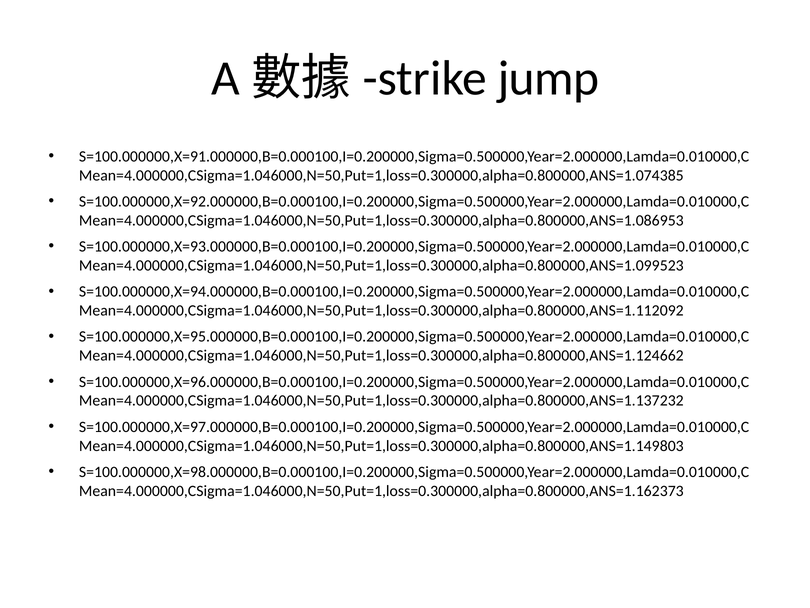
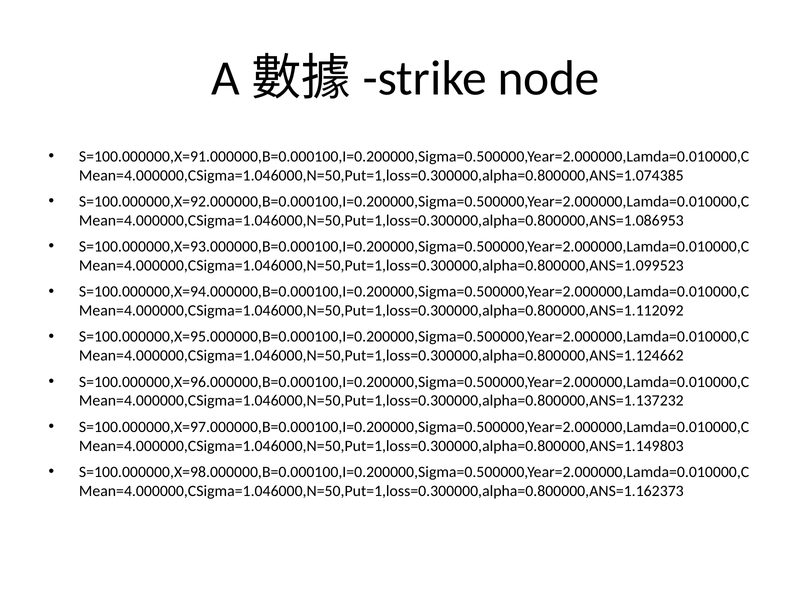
jump: jump -> node
